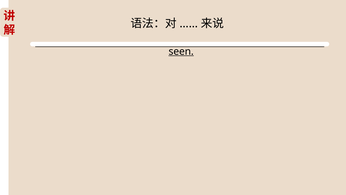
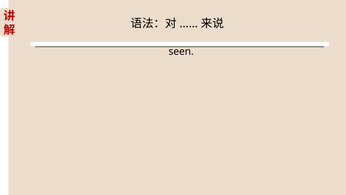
seen underline: present -> none
